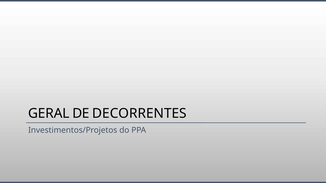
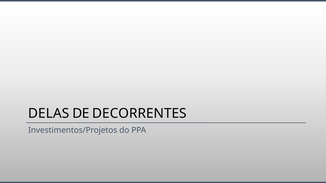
GERAL: GERAL -> DELAS
